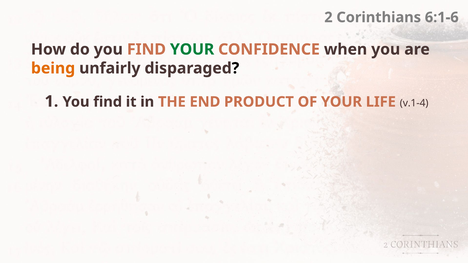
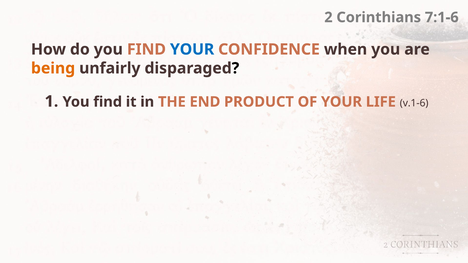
6:1-6: 6:1-6 -> 7:1-6
YOUR at (192, 49) colour: green -> blue
v.1-4: v.1-4 -> v.1-6
